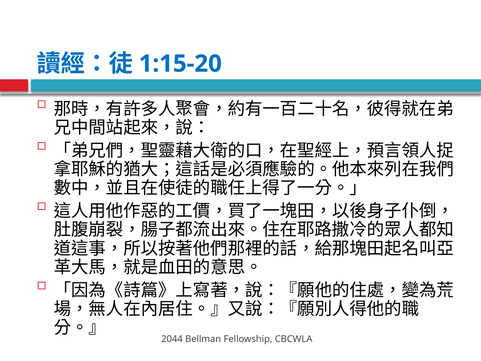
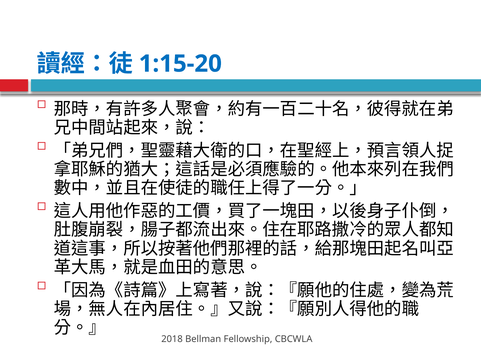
2044: 2044 -> 2018
